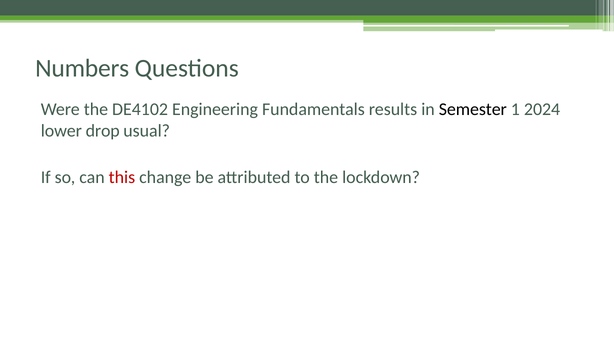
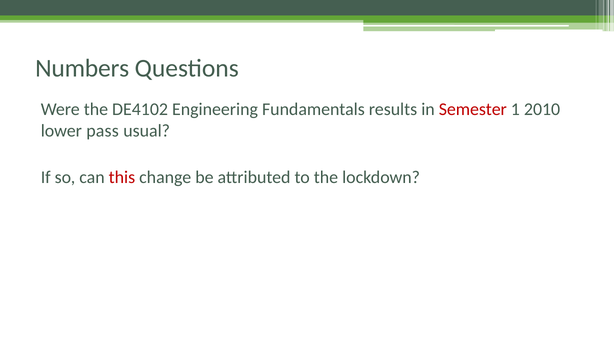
Semester colour: black -> red
2024: 2024 -> 2010
drop: drop -> pass
